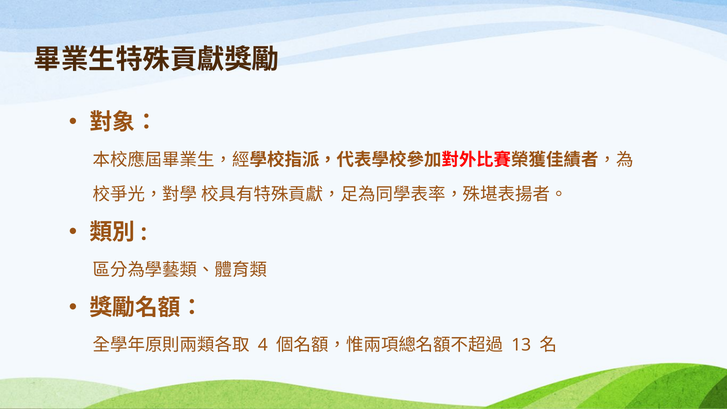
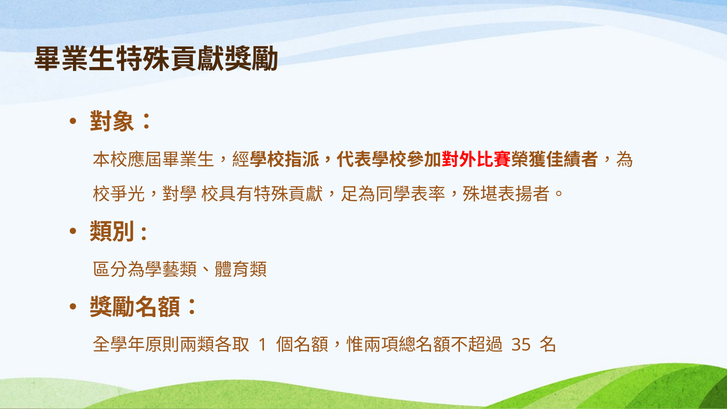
4: 4 -> 1
13: 13 -> 35
